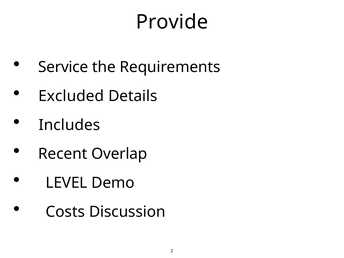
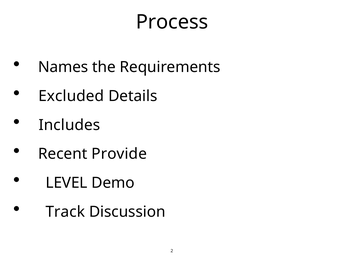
Provide: Provide -> Process
Service: Service -> Names
Overlap: Overlap -> Provide
Costs: Costs -> Track
